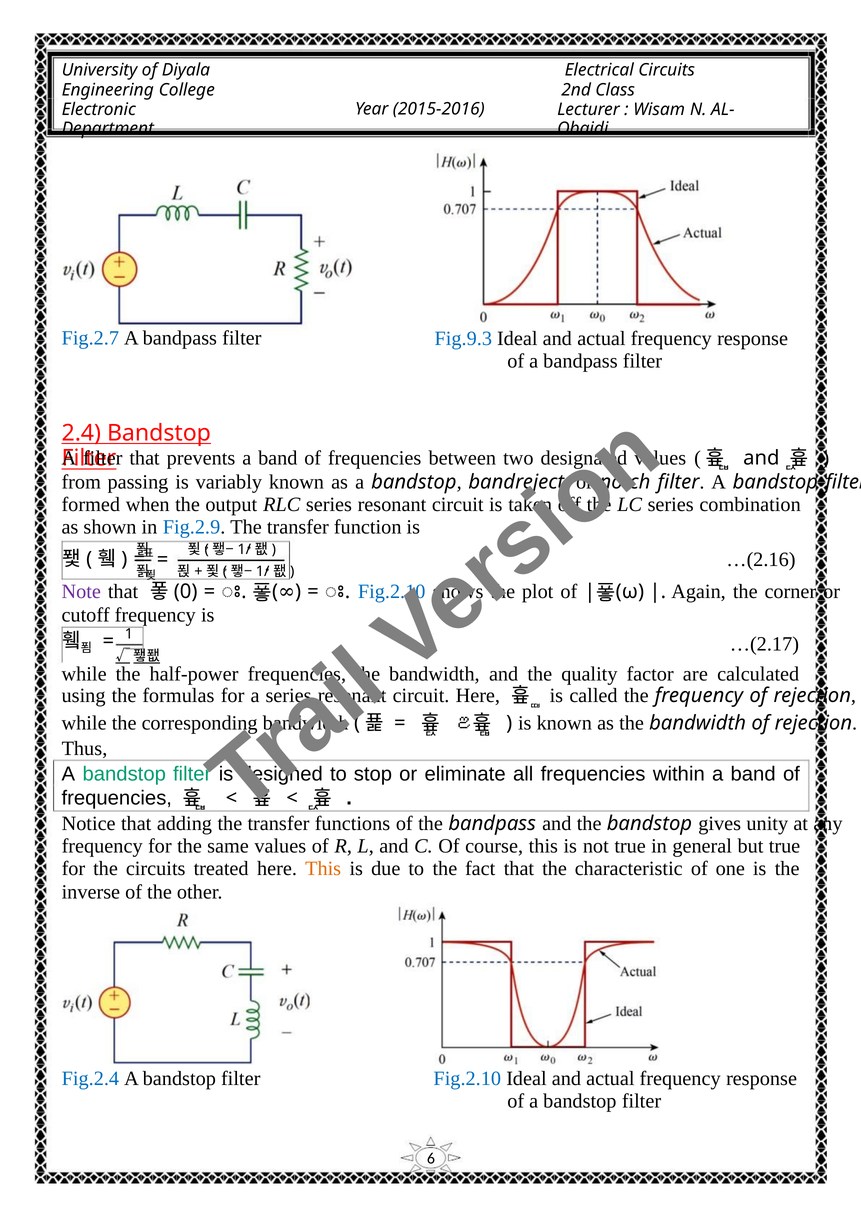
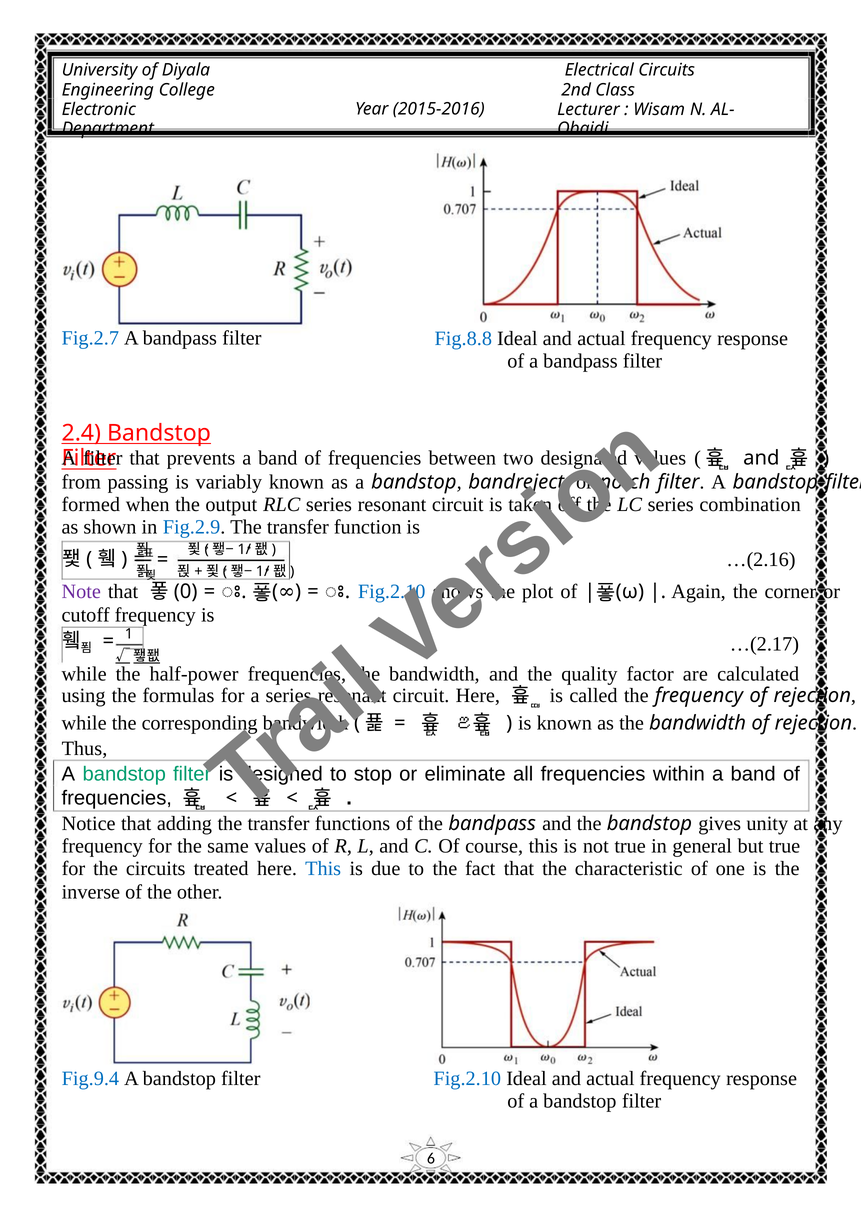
Fig.9.3: Fig.9.3 -> Fig.8.8
This at (323, 868) colour: orange -> blue
Fig.2.4: Fig.2.4 -> Fig.9.4
